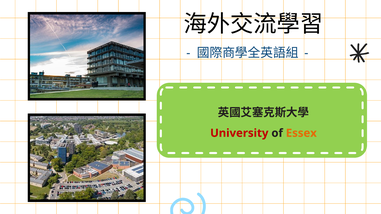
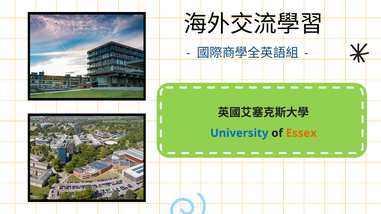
University colour: red -> blue
